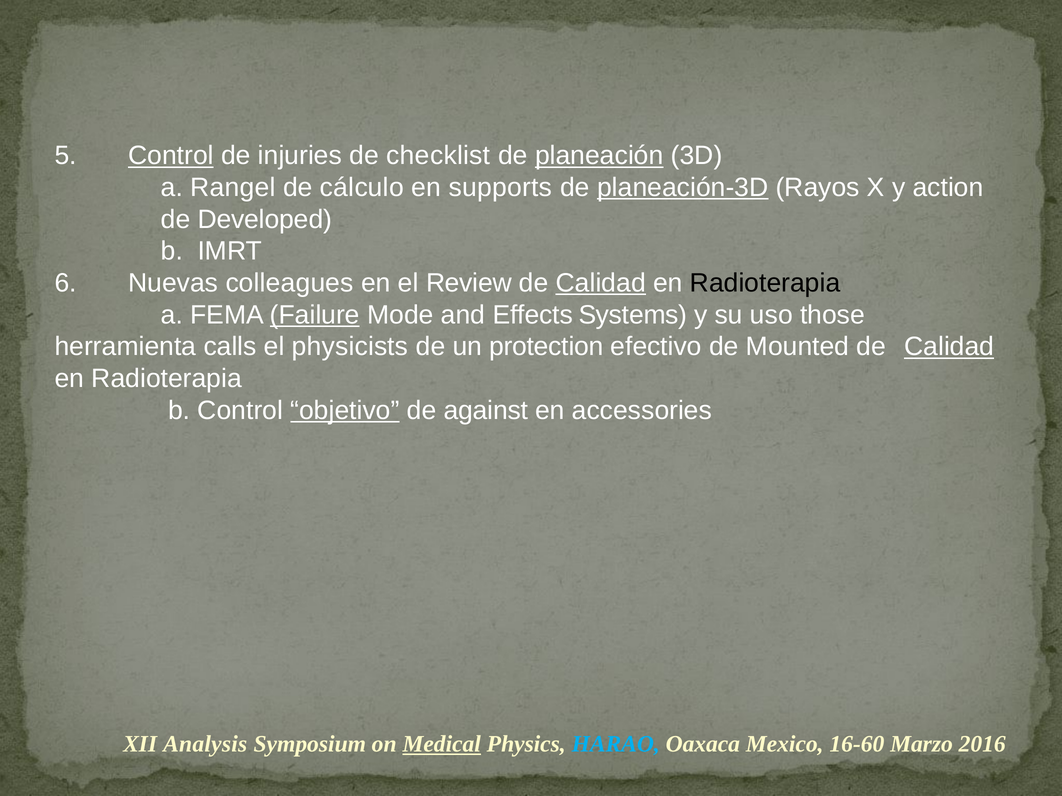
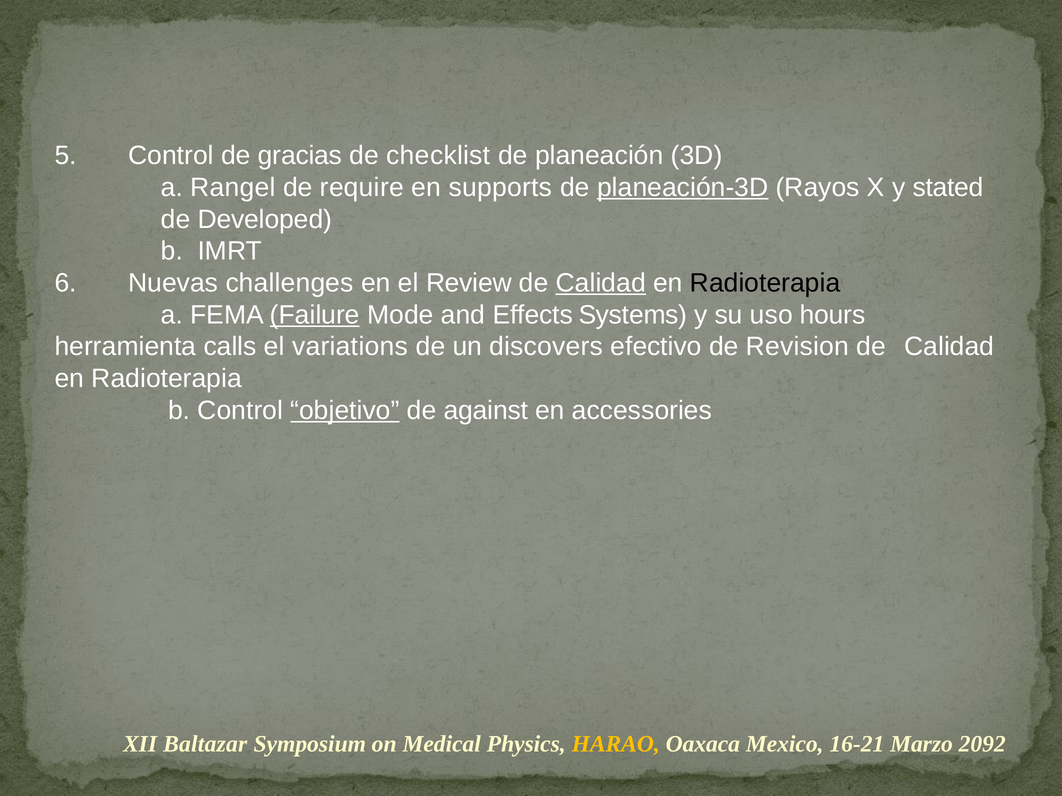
Control at (171, 156) underline: present -> none
injuries: injuries -> gracias
planeación underline: present -> none
cálculo: cálculo -> require
action: action -> stated
colleagues: colleagues -> challenges
those: those -> hours
physicists: physicists -> variations
protection: protection -> discovers
Mounted: Mounted -> Revision
Calidad at (949, 347) underline: present -> none
Analysis: Analysis -> Baltazar
Medical underline: present -> none
HARAO colour: light blue -> yellow
16-60: 16-60 -> 16-21
2016: 2016 -> 2092
